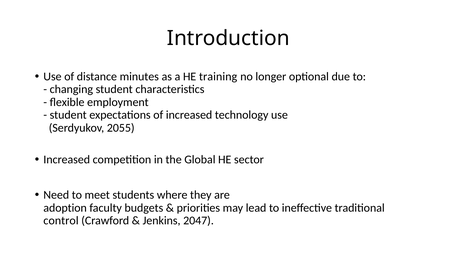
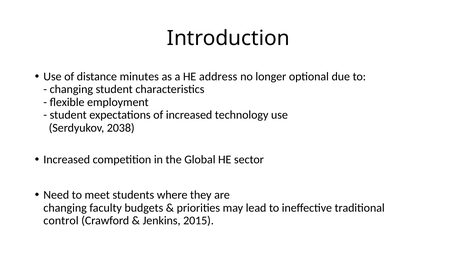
training: training -> address
2055: 2055 -> 2038
adoption at (65, 208): adoption -> changing
2047: 2047 -> 2015
